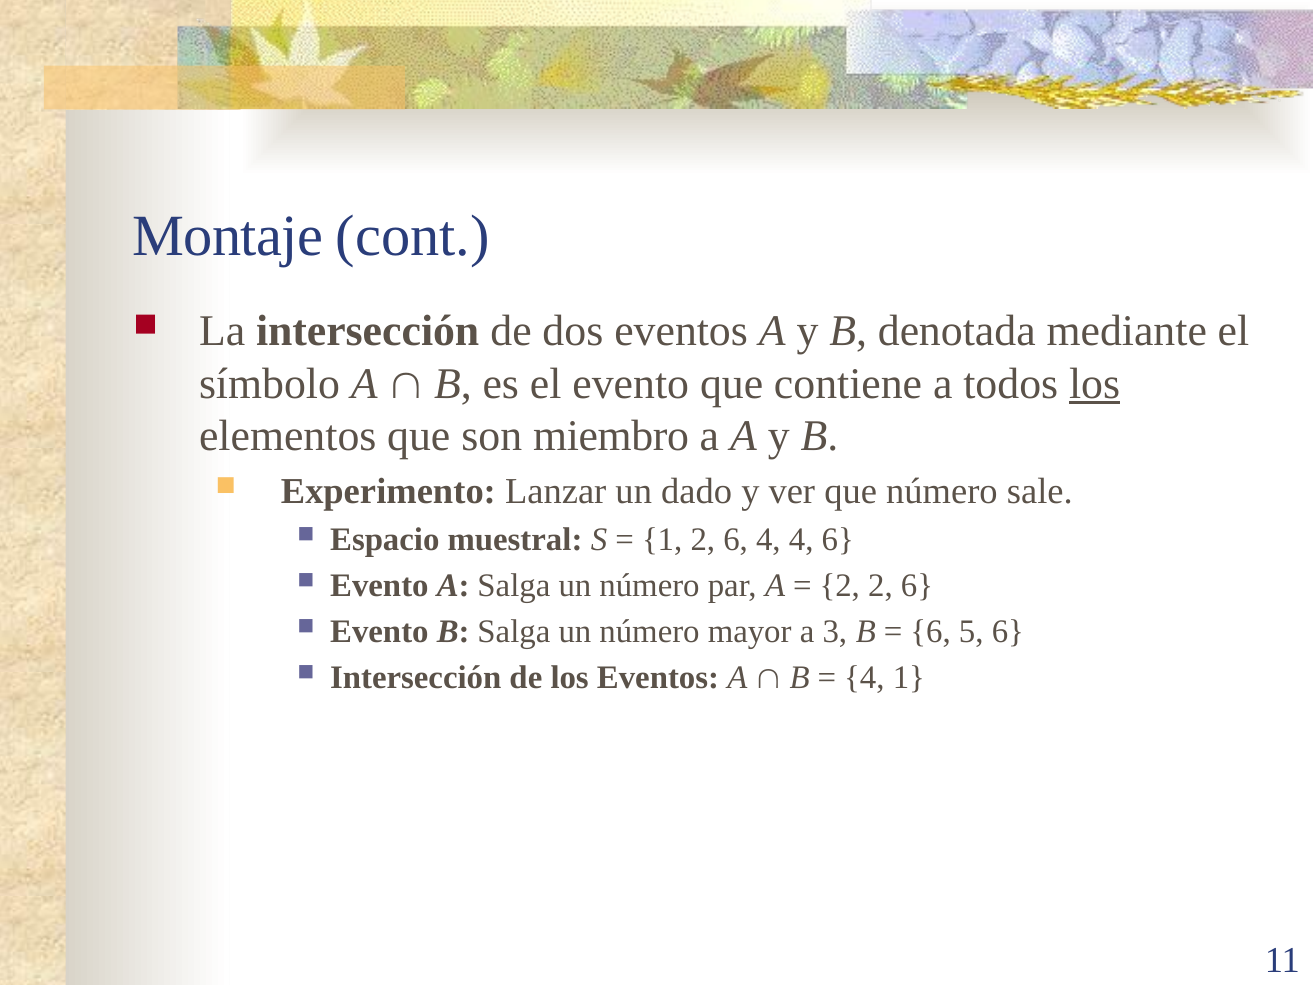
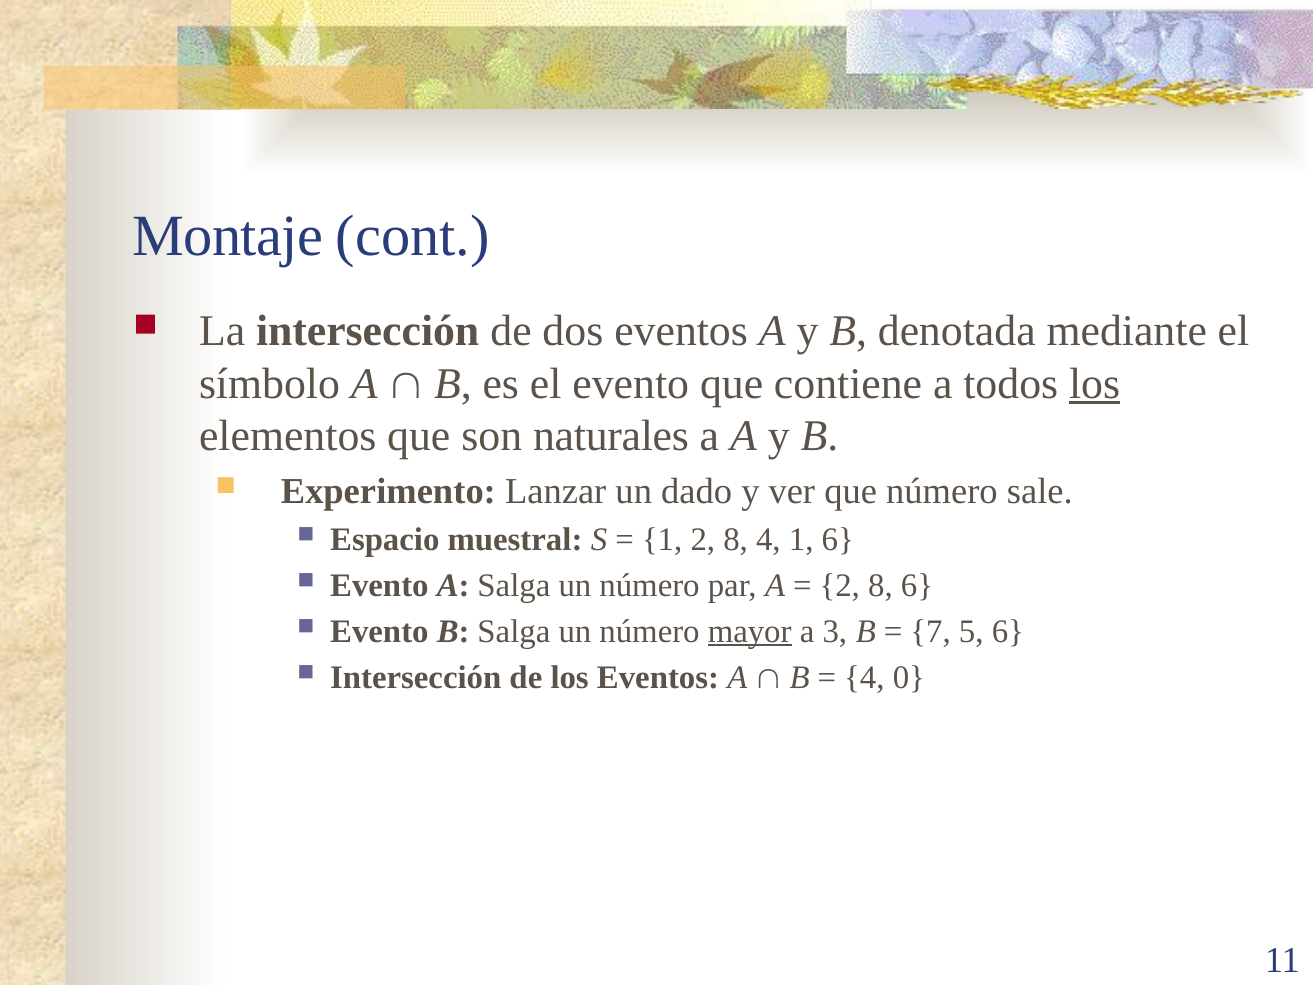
miembro: miembro -> naturales
1 2 6: 6 -> 8
4 4: 4 -> 1
2 at (880, 585): 2 -> 8
mayor underline: none -> present
6 at (931, 631): 6 -> 7
4 1: 1 -> 0
